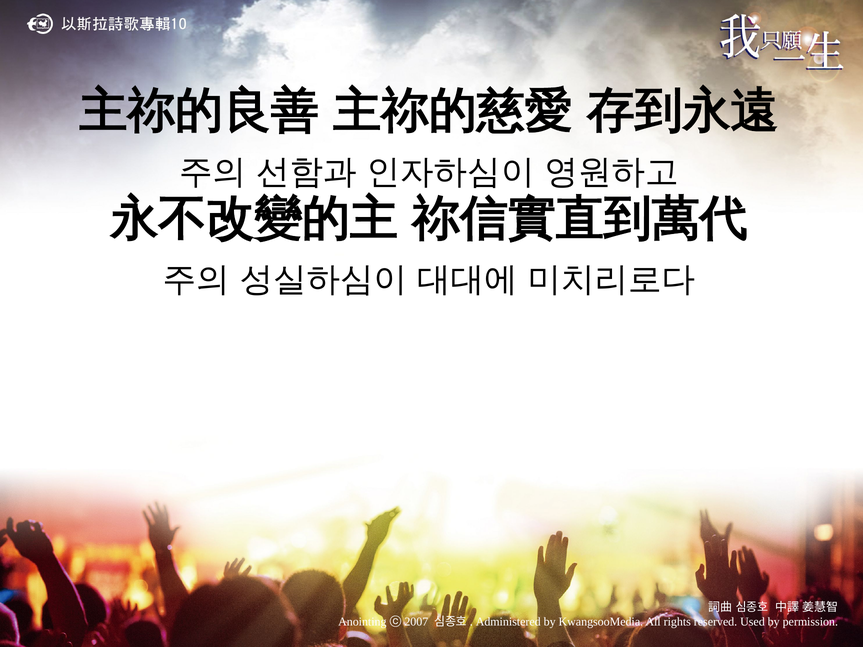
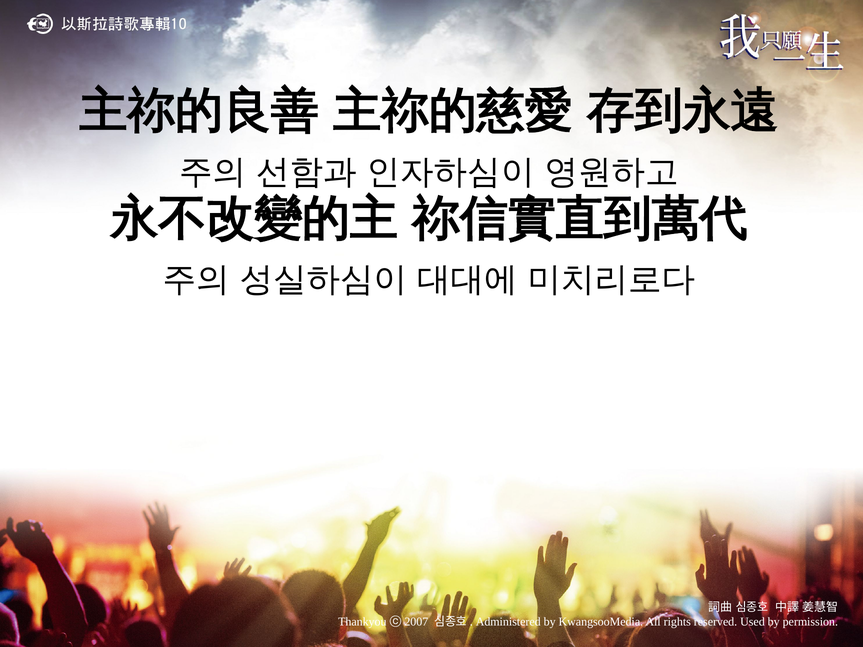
Anointing: Anointing -> Thankyou
